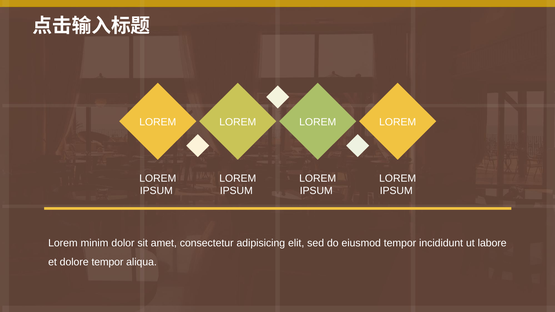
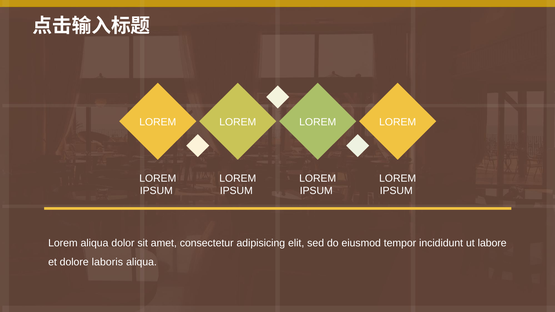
Lorem minim: minim -> aliqua
dolore tempor: tempor -> laboris
